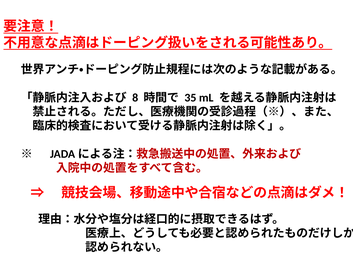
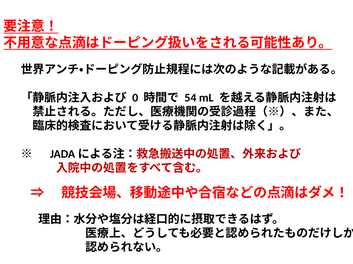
8: 8 -> 0
35: 35 -> 54
